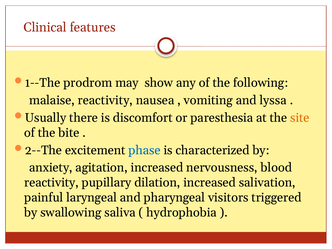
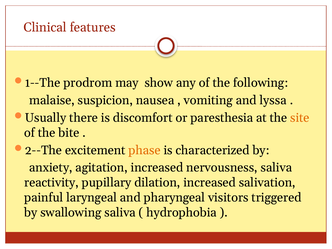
malaise reactivity: reactivity -> suspicion
phase colour: blue -> orange
nervousness blood: blood -> saliva
